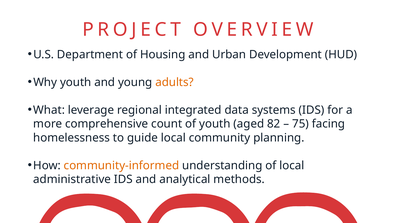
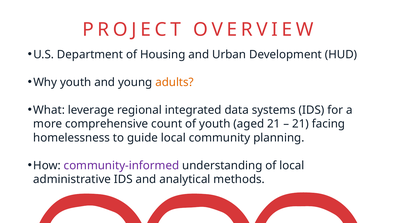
aged 82: 82 -> 21
75 at (300, 124): 75 -> 21
community-informed colour: orange -> purple
